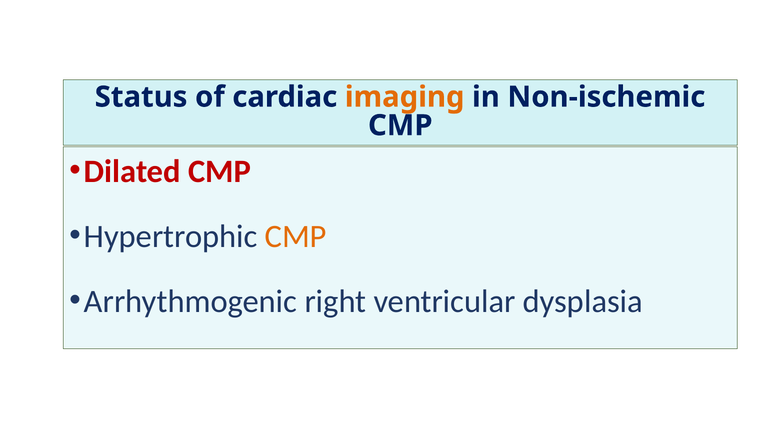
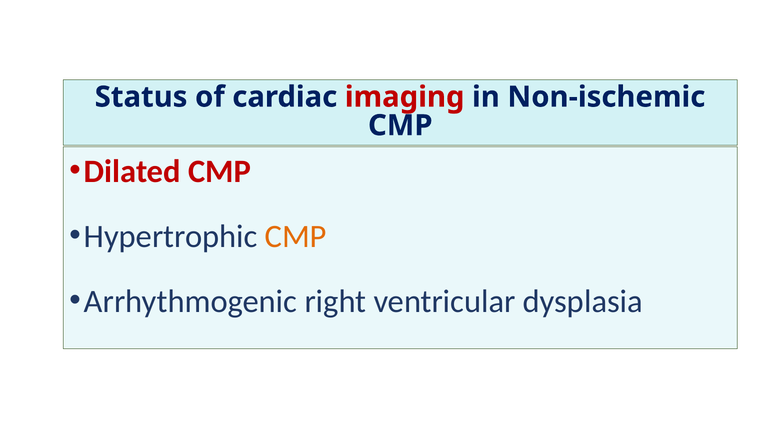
imaging colour: orange -> red
